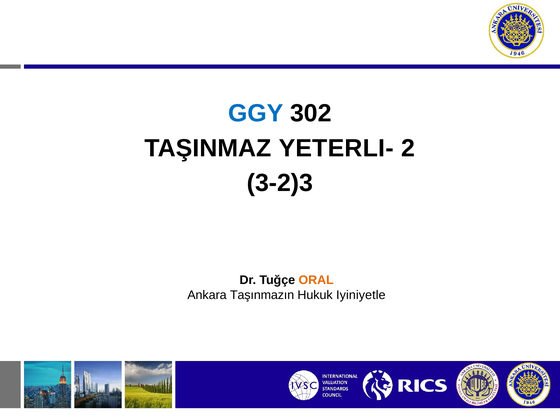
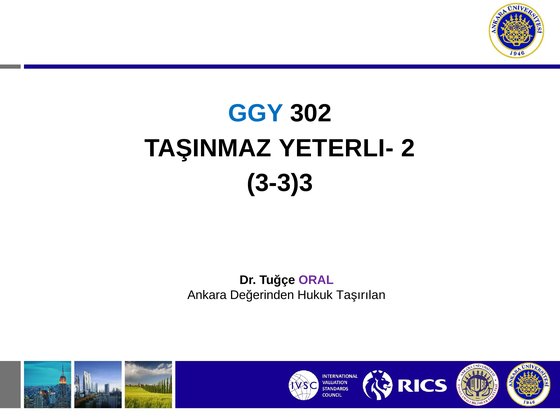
3-2)3: 3-2)3 -> 3-3)3
ORAL colour: orange -> purple
Taşınmazın: Taşınmazın -> Değerinden
Iyiniyetle: Iyiniyetle -> Taşırılan
